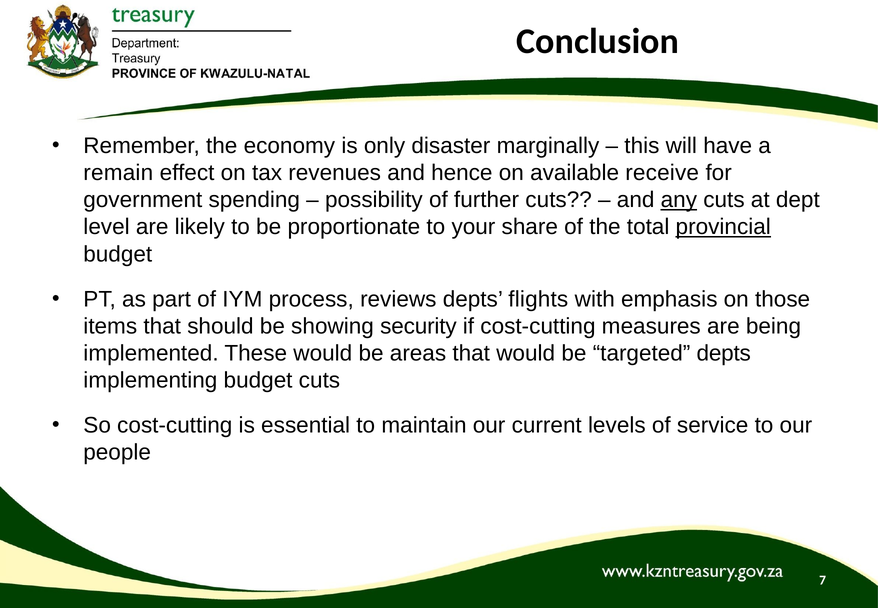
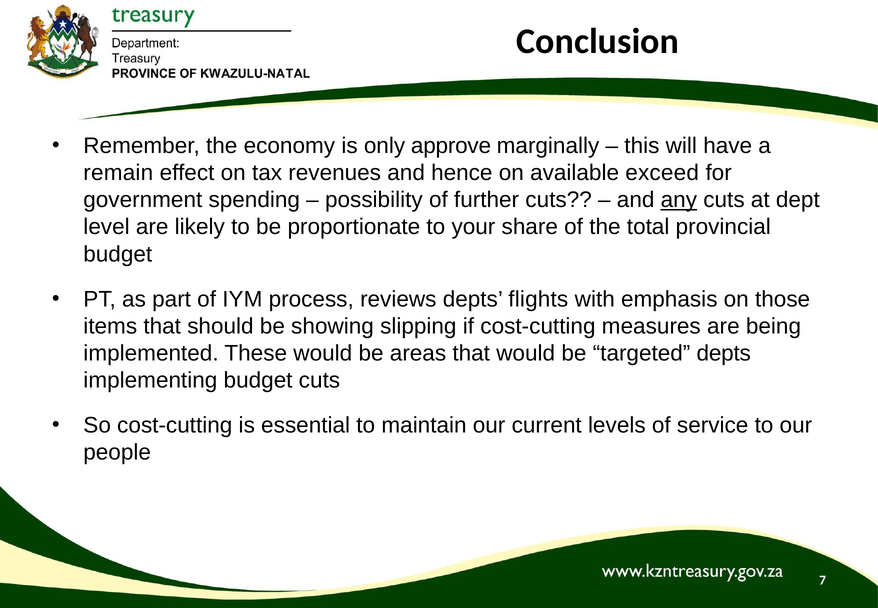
disaster: disaster -> approve
receive: receive -> exceed
provincial underline: present -> none
security: security -> slipping
